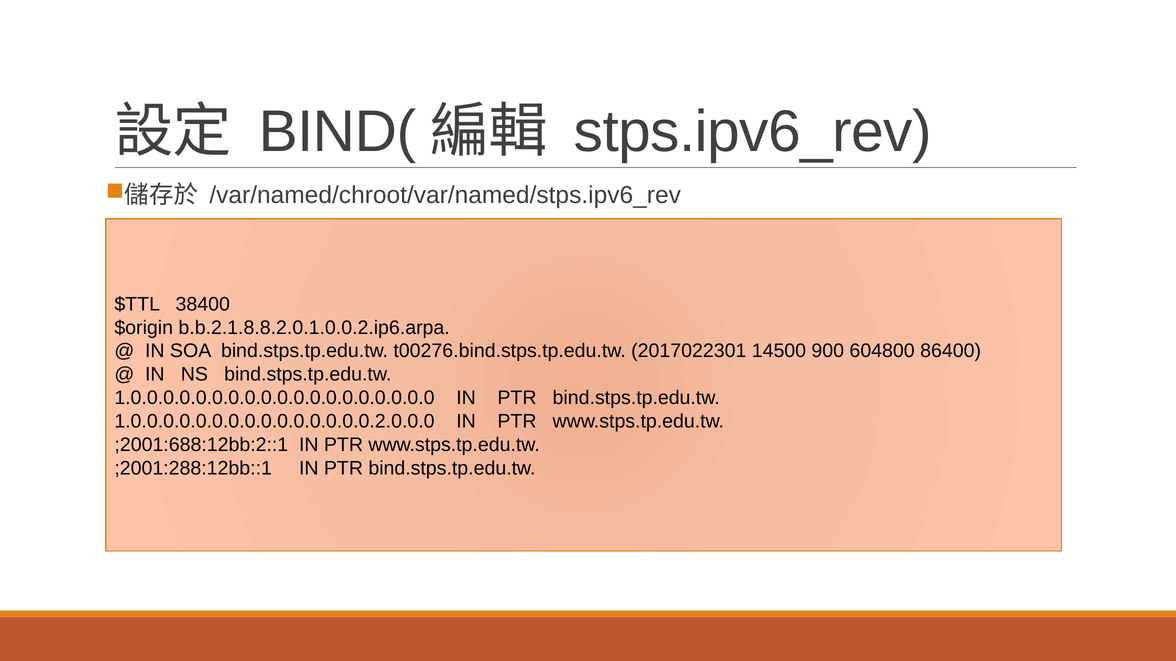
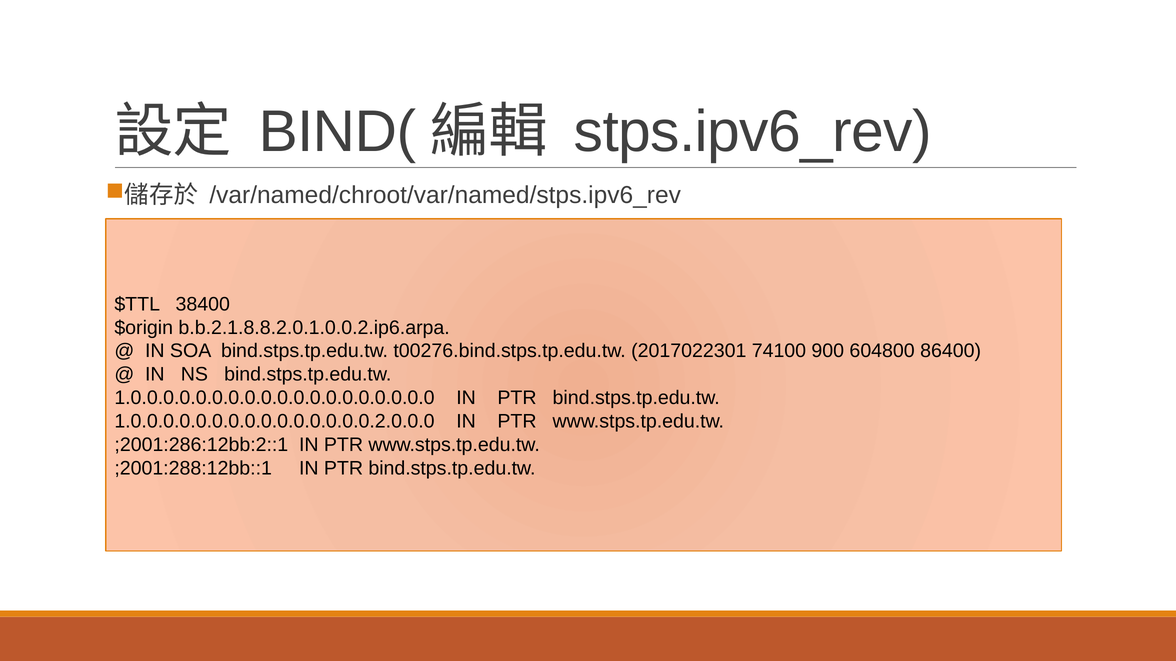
14500: 14500 -> 74100
;2001:688:12bb:2::1: ;2001:688:12bb:2::1 -> ;2001:286:12bb:2::1
